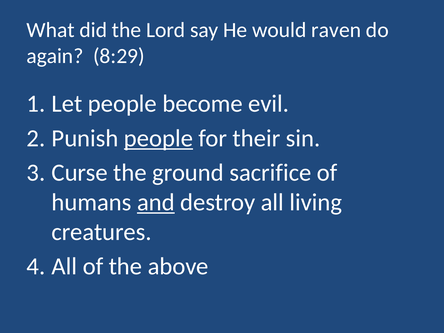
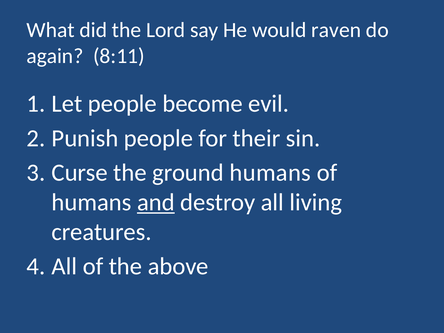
8:29: 8:29 -> 8:11
people at (158, 138) underline: present -> none
ground sacrifice: sacrifice -> humans
